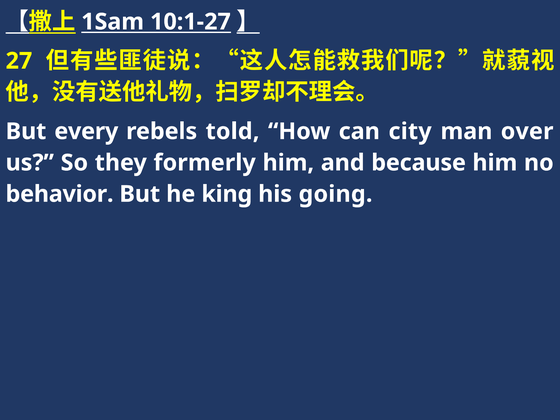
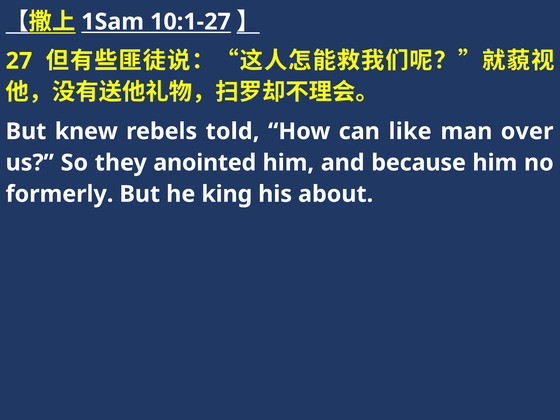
every: every -> knew
city: city -> like
formerly: formerly -> anointed
behavior: behavior -> formerly
going: going -> about
